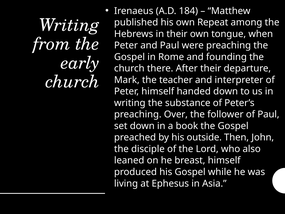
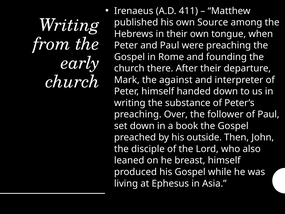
184: 184 -> 411
Repeat: Repeat -> Source
teacher: teacher -> against
